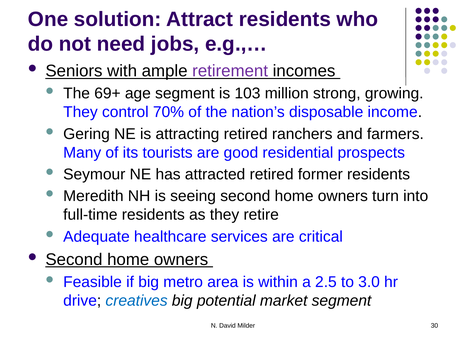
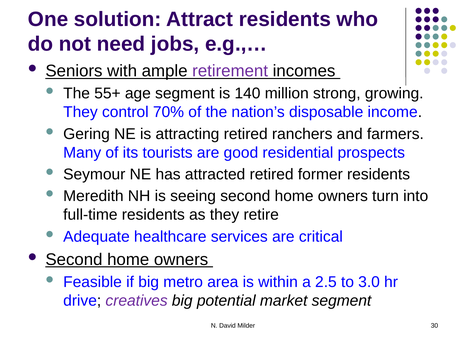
69+: 69+ -> 55+
103: 103 -> 140
creatives colour: blue -> purple
